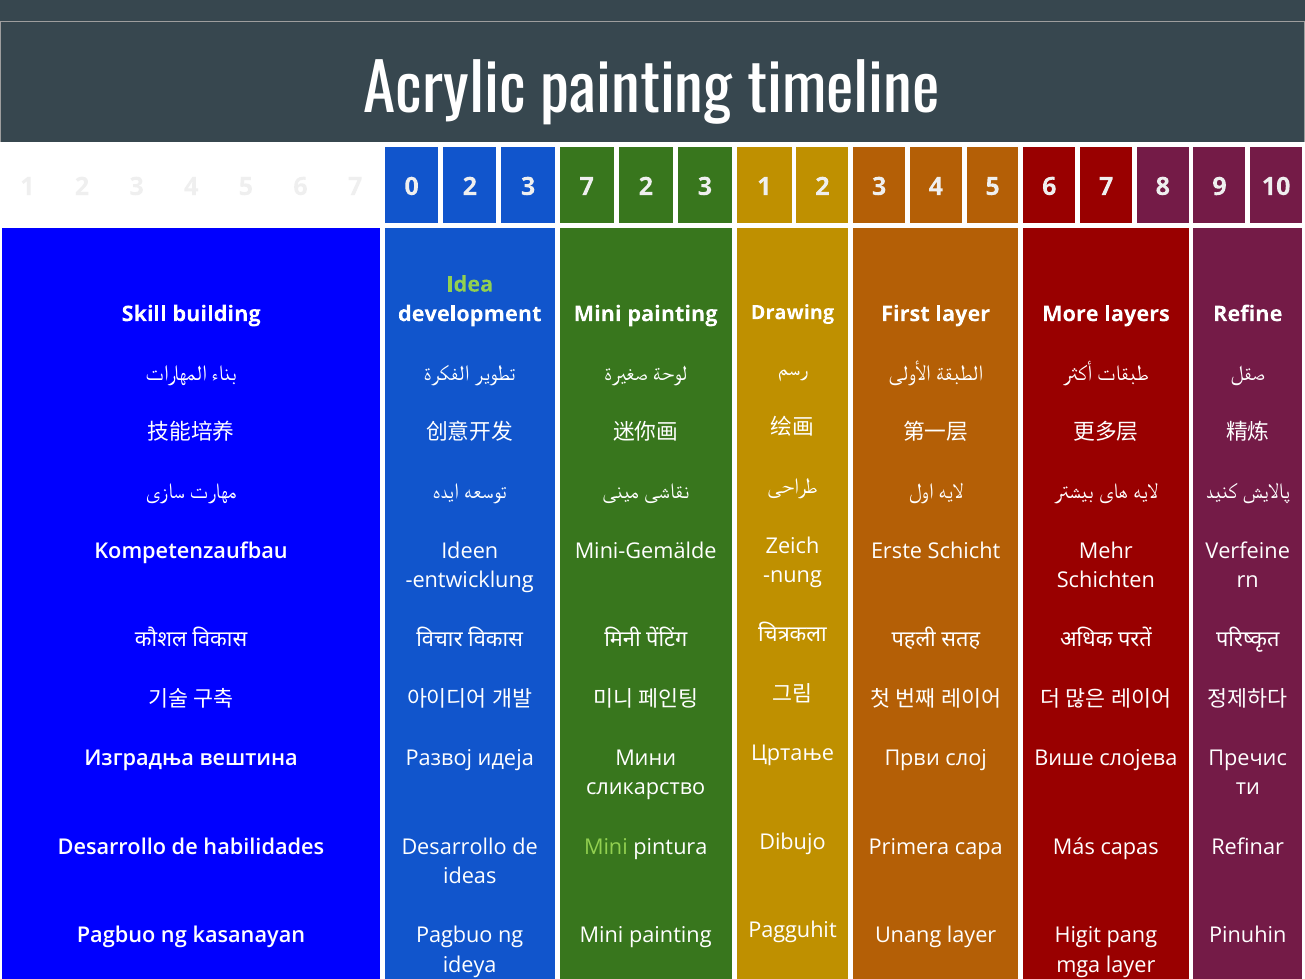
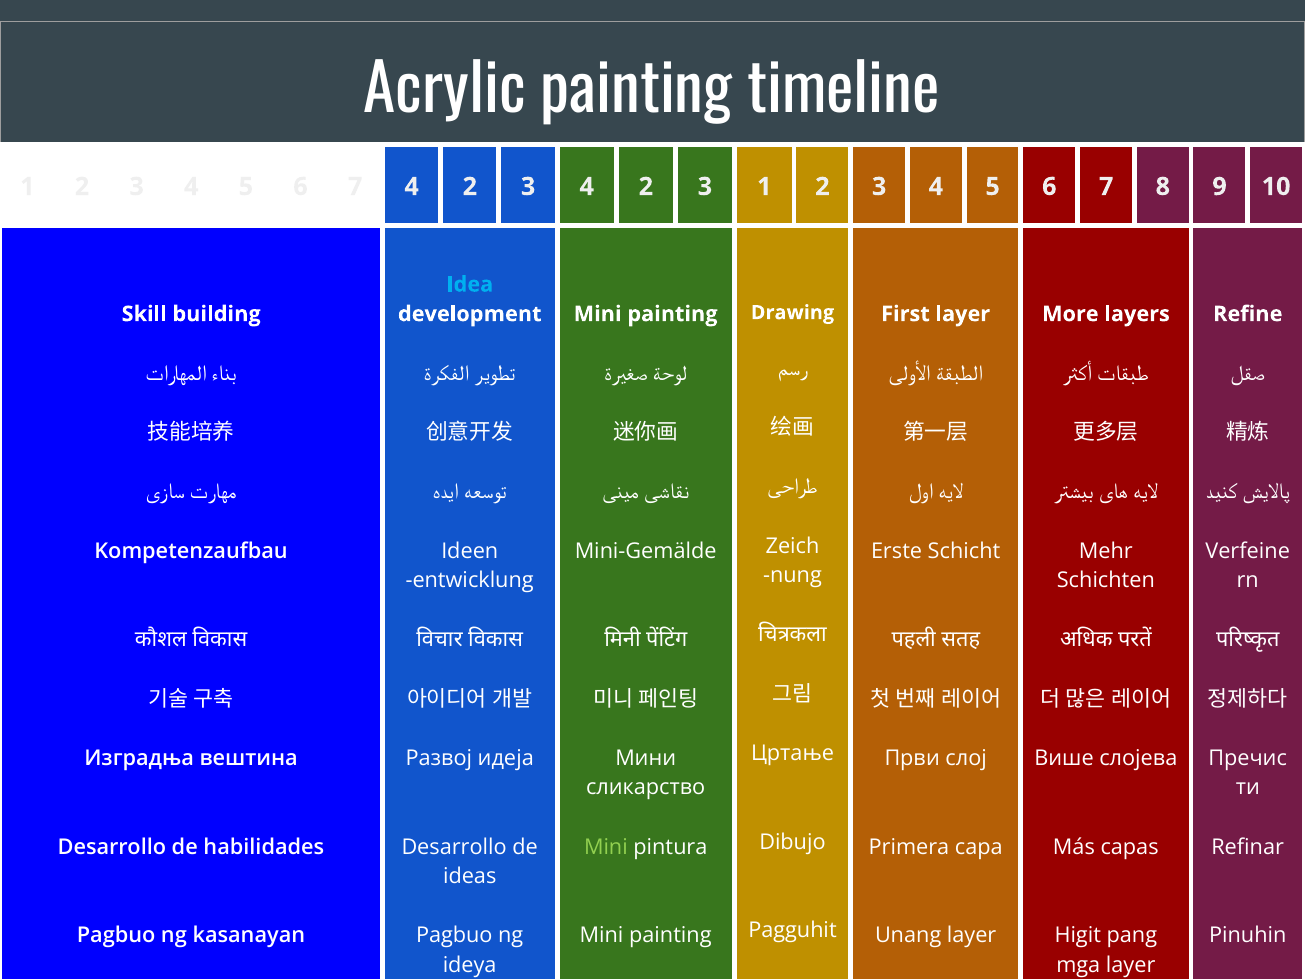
7 0: 0 -> 4
7 at (587, 187): 7 -> 4
Idea colour: light green -> light blue
